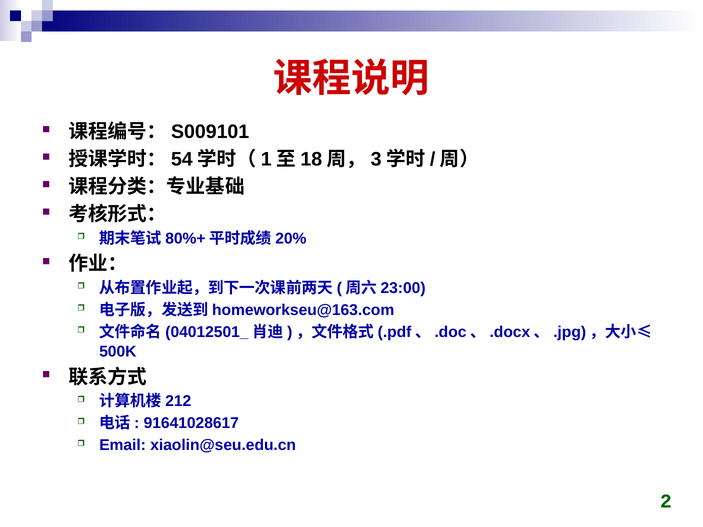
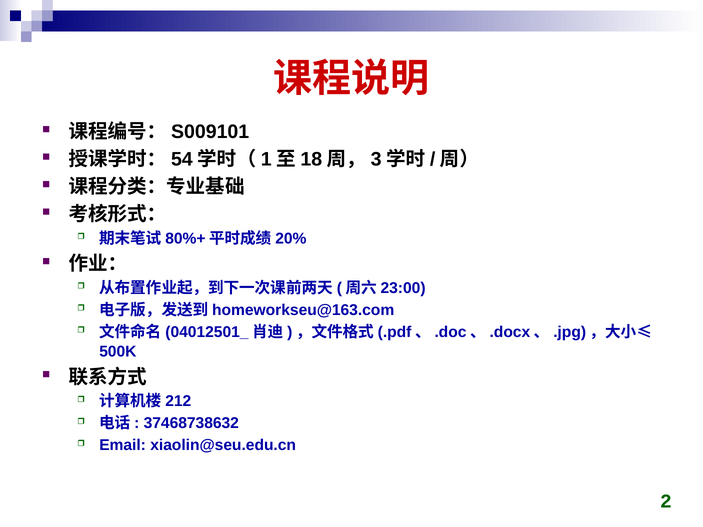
91641028617: 91641028617 -> 37468738632
